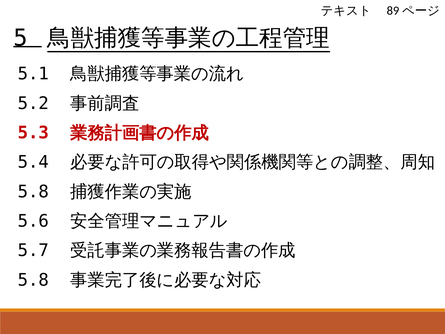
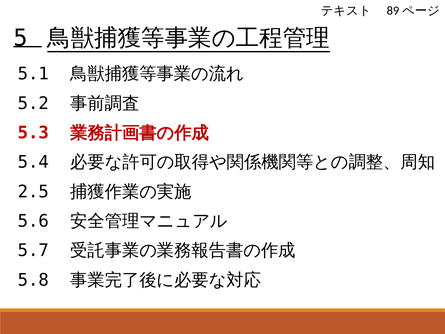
5.8 at (33, 192): 5.8 -> 2.5
